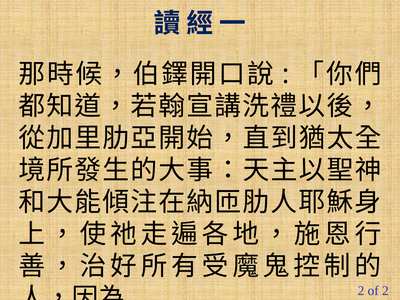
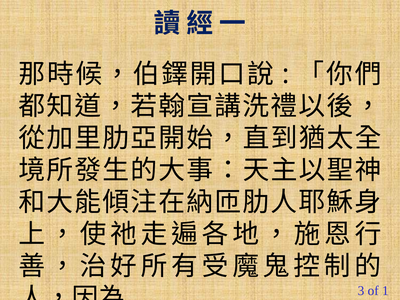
2 at (361, 291): 2 -> 3
of 2: 2 -> 1
